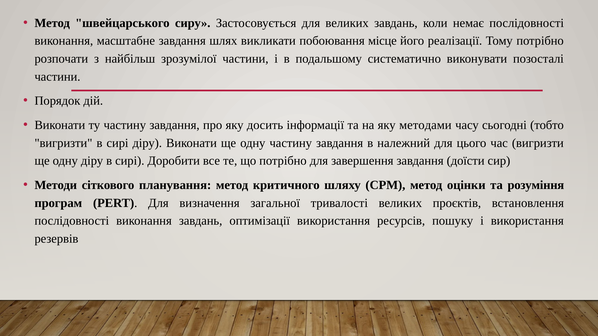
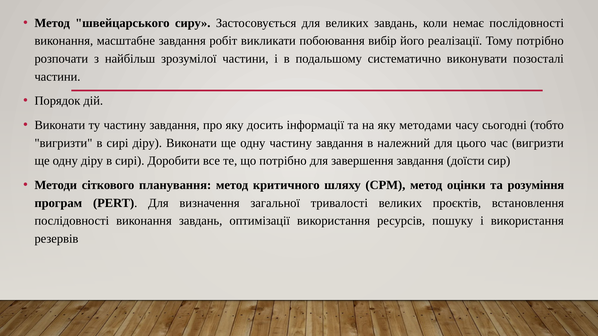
шлях: шлях -> робіт
місце: місце -> вибір
